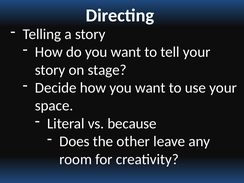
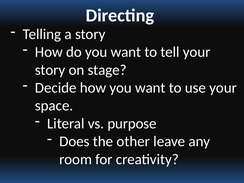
because: because -> purpose
